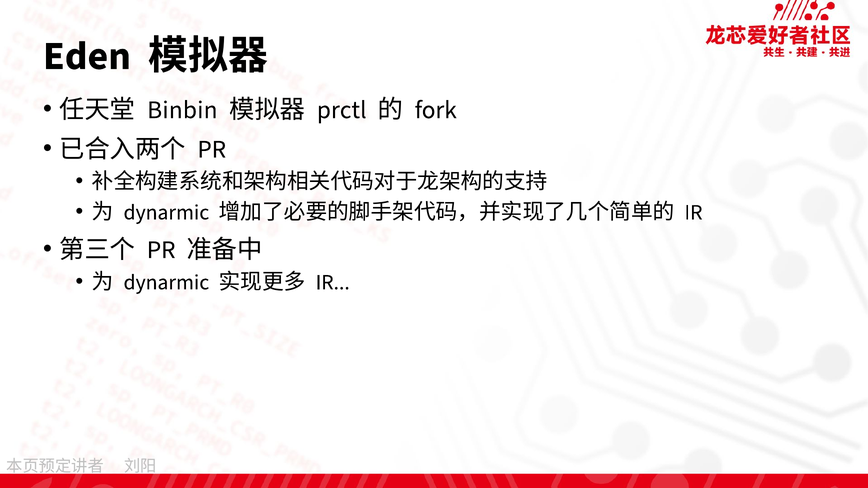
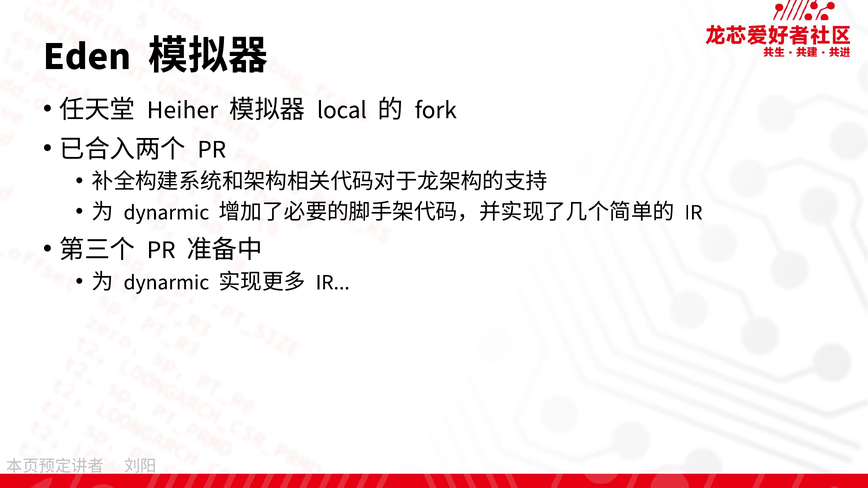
Binbin: Binbin -> Heiher
prctl: prctl -> local
